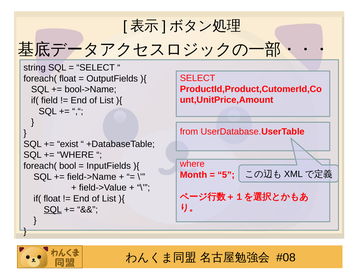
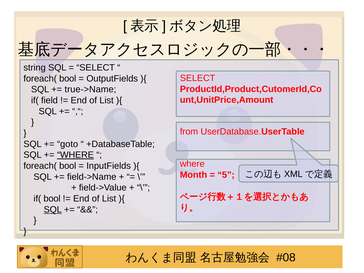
float at (68, 79): float -> bool
bool->Name: bool->Name -> true->Name
exist: exist -> goto
WHERE at (75, 155) underline: none -> present
if( float: float -> bool
